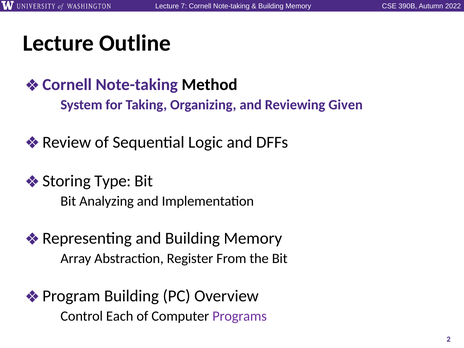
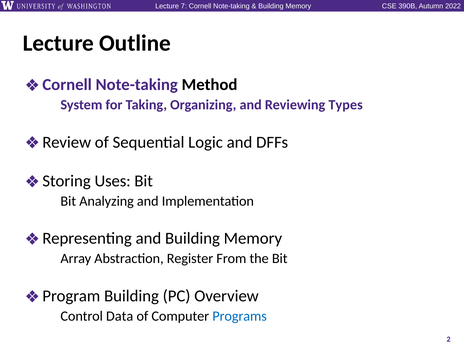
Given: Given -> Types
Type: Type -> Uses
Each: Each -> Data
Programs colour: purple -> blue
